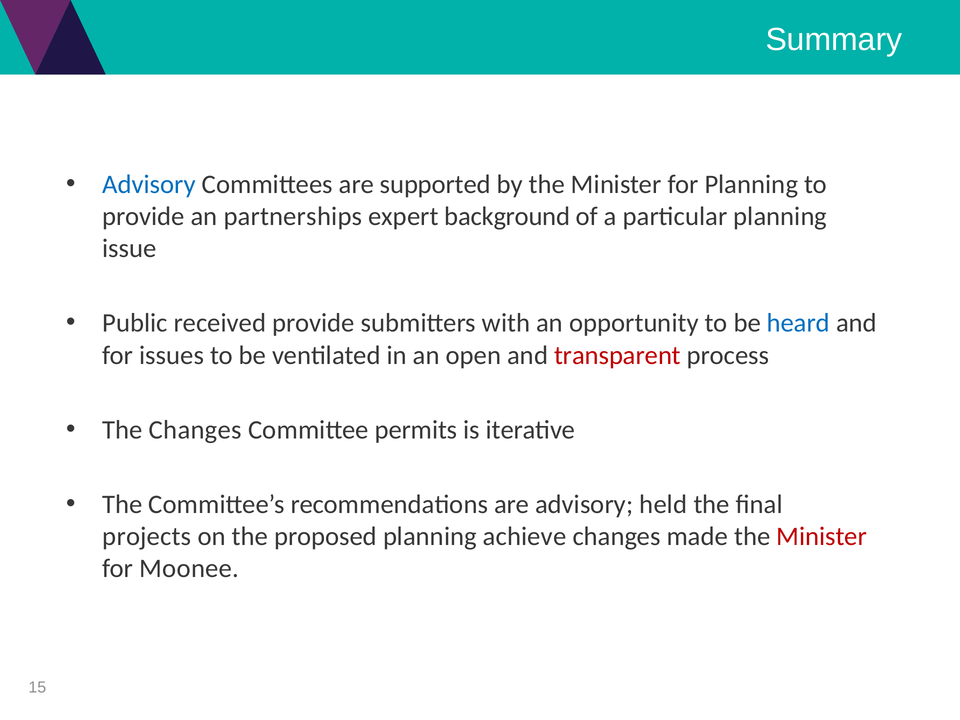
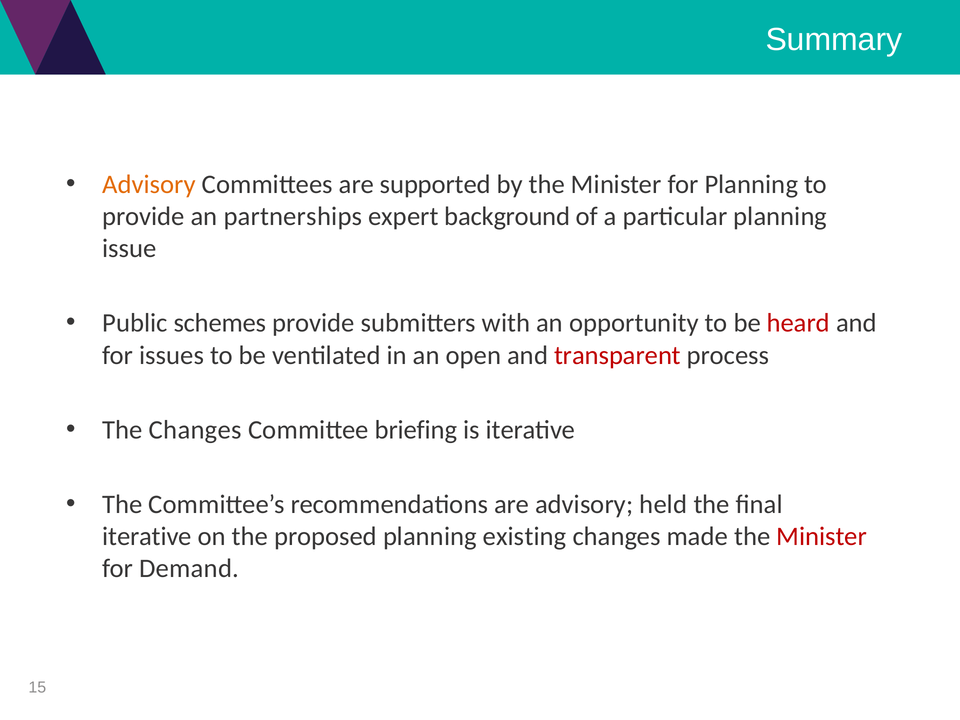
Advisory at (149, 184) colour: blue -> orange
received: received -> schemes
heard colour: blue -> red
permits: permits -> briefing
projects at (147, 537): projects -> iterative
achieve: achieve -> existing
Moonee: Moonee -> Demand
